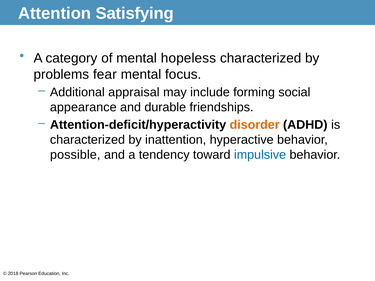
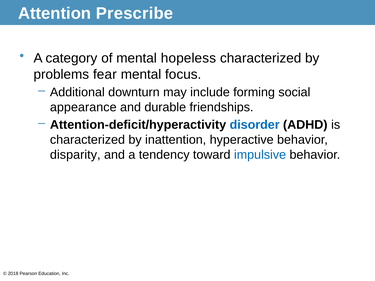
Satisfying: Satisfying -> Prescribe
appraisal: appraisal -> downturn
disorder colour: orange -> blue
possible: possible -> disparity
